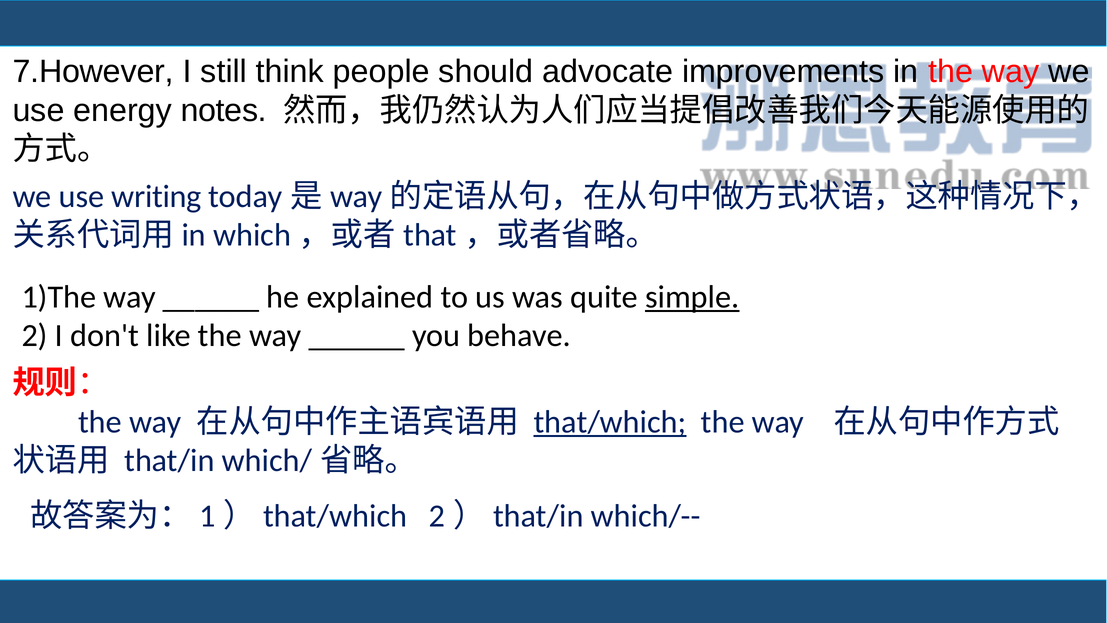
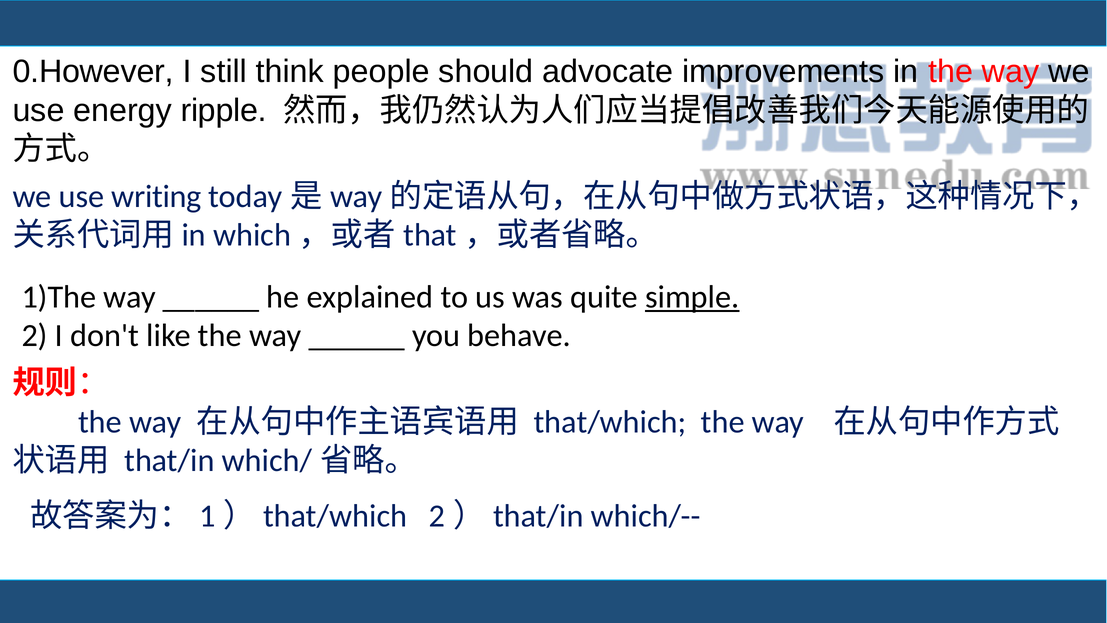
7.However: 7.However -> 0.However
notes: notes -> ripple
that/which underline: present -> none
